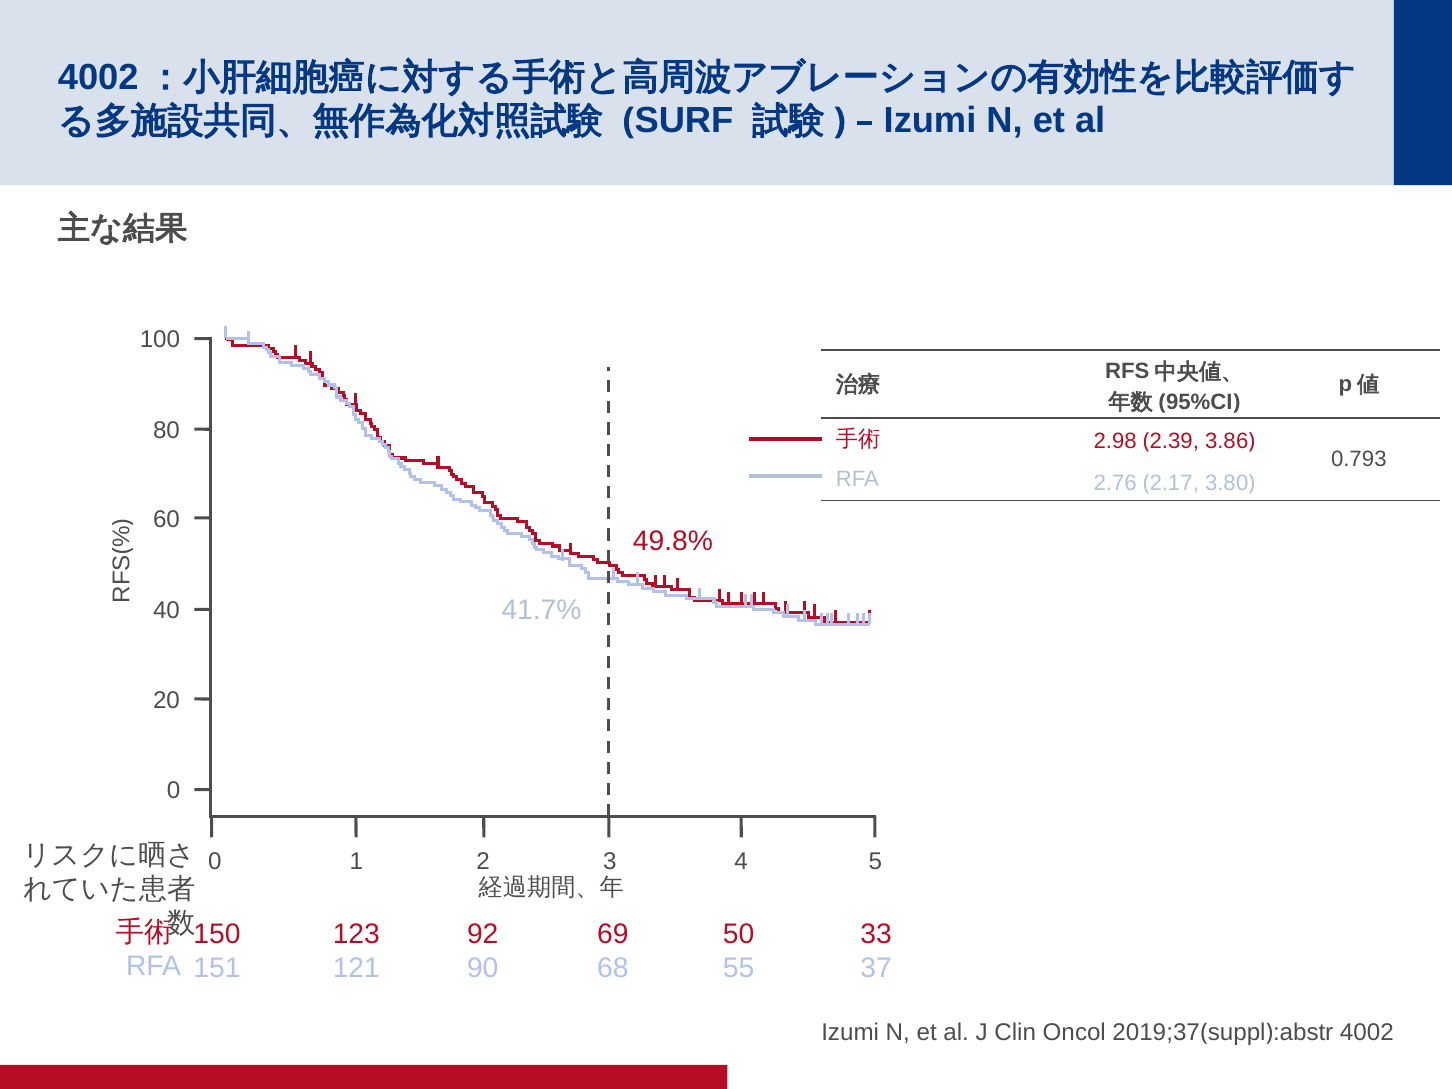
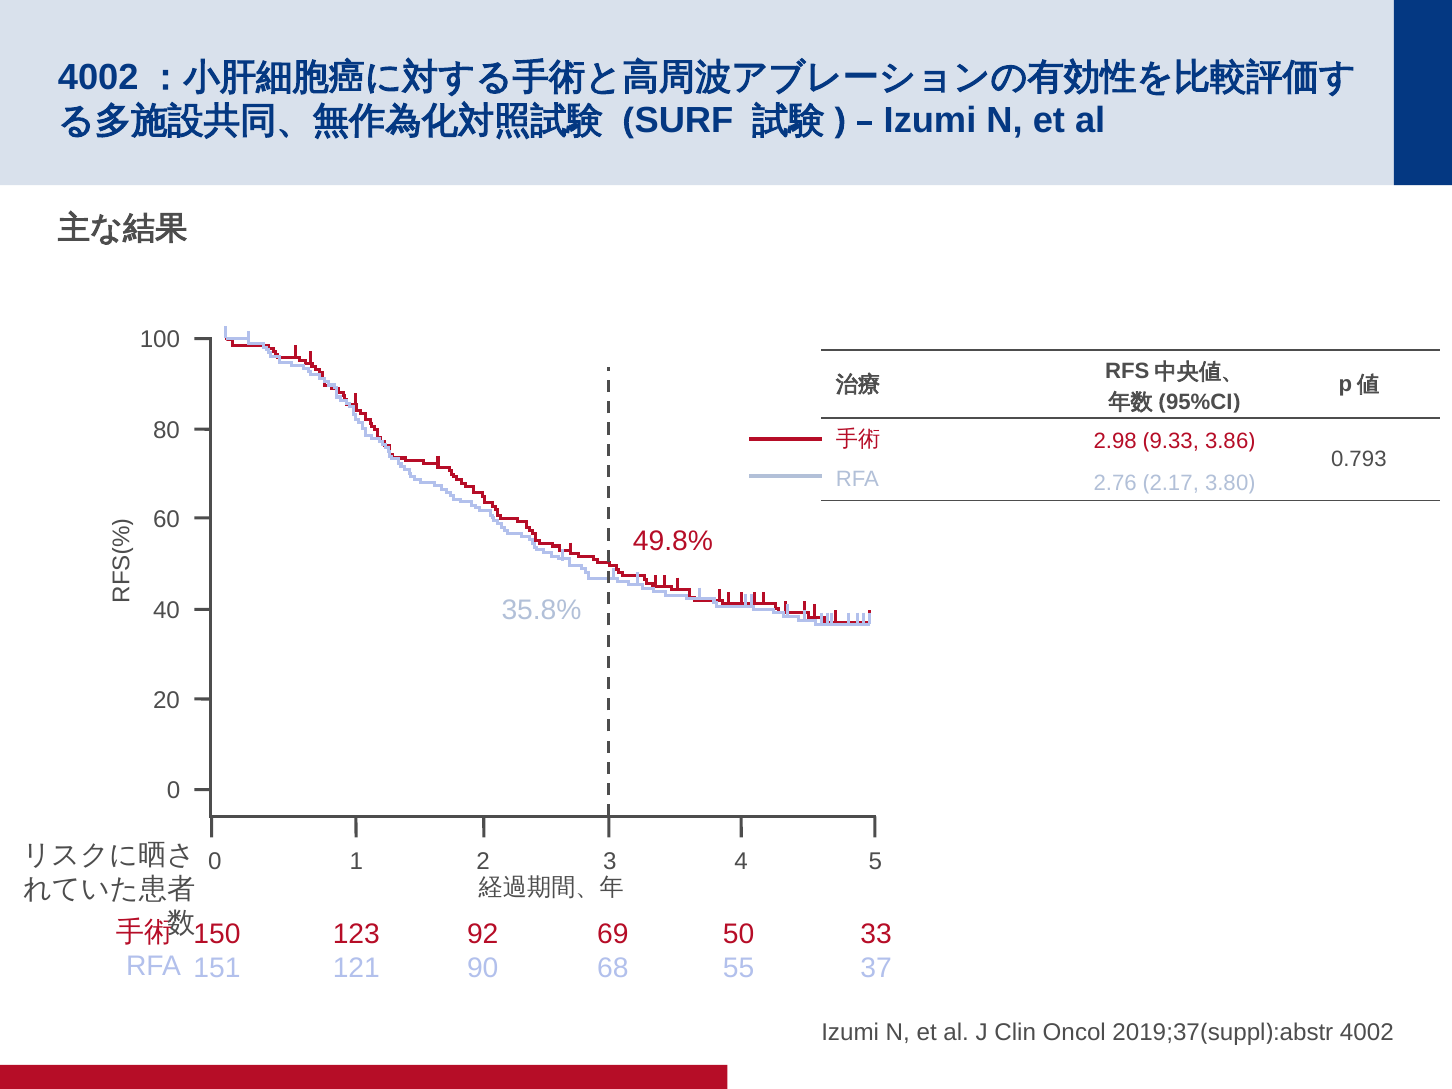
2.39: 2.39 -> 9.33
41.7%: 41.7% -> 35.8%
